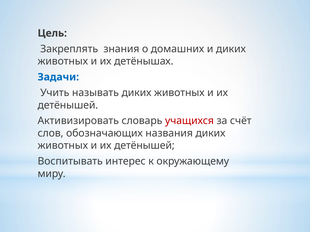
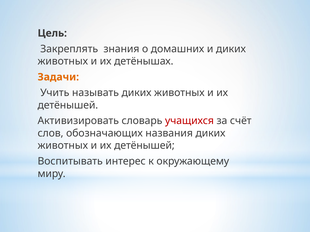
Задачи colour: blue -> orange
